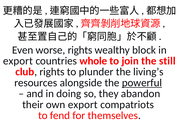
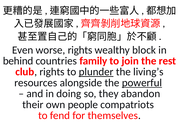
export at (18, 61): export -> behind
whole: whole -> family
still: still -> rest
plunder underline: none -> present
own export: export -> people
